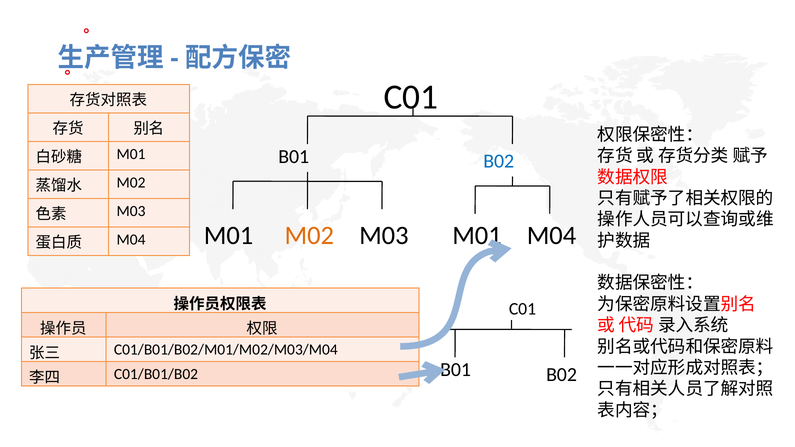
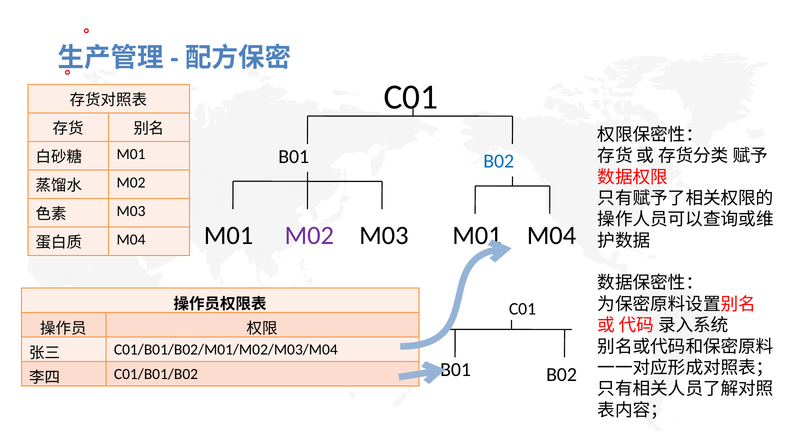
M02 at (309, 236) colour: orange -> purple
